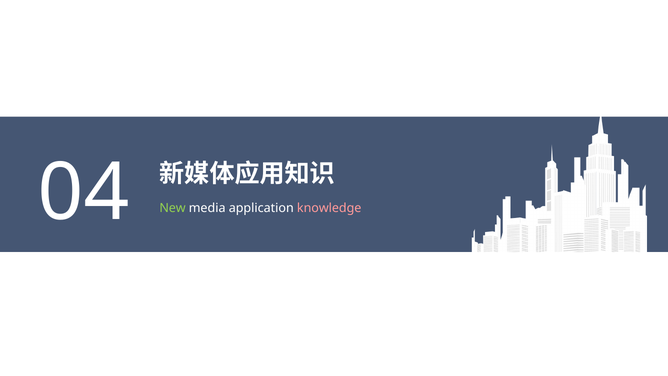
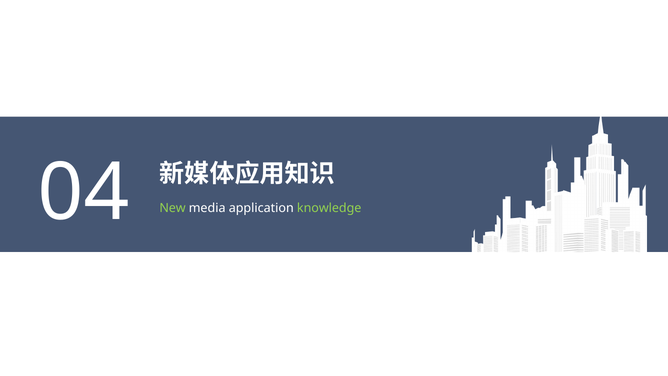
knowledge colour: pink -> light green
